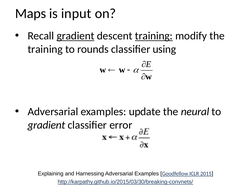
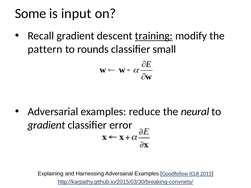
Maps: Maps -> Some
gradient at (76, 36) underline: present -> none
training at (45, 49): training -> pattern
using: using -> small
update: update -> reduce
